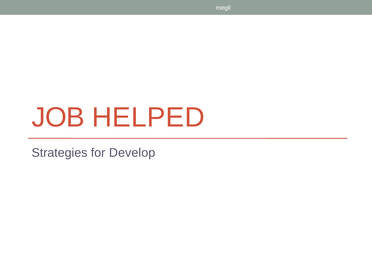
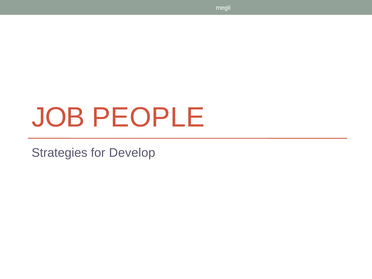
HELPED: HELPED -> PEOPLE
